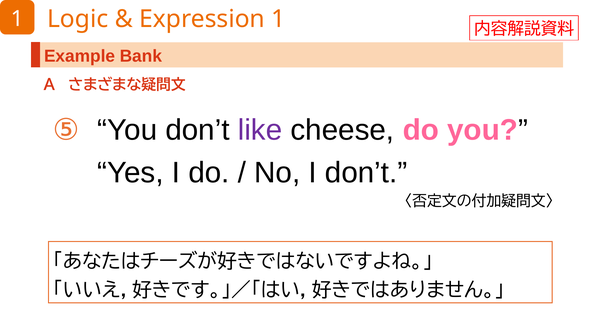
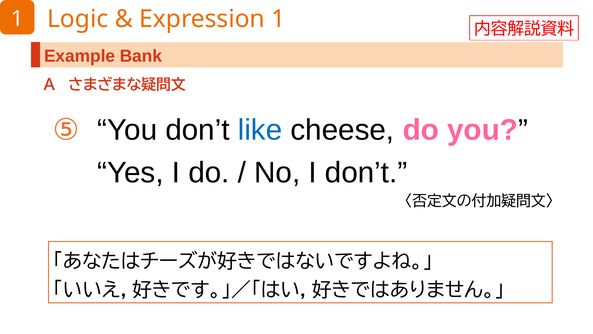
like colour: purple -> blue
